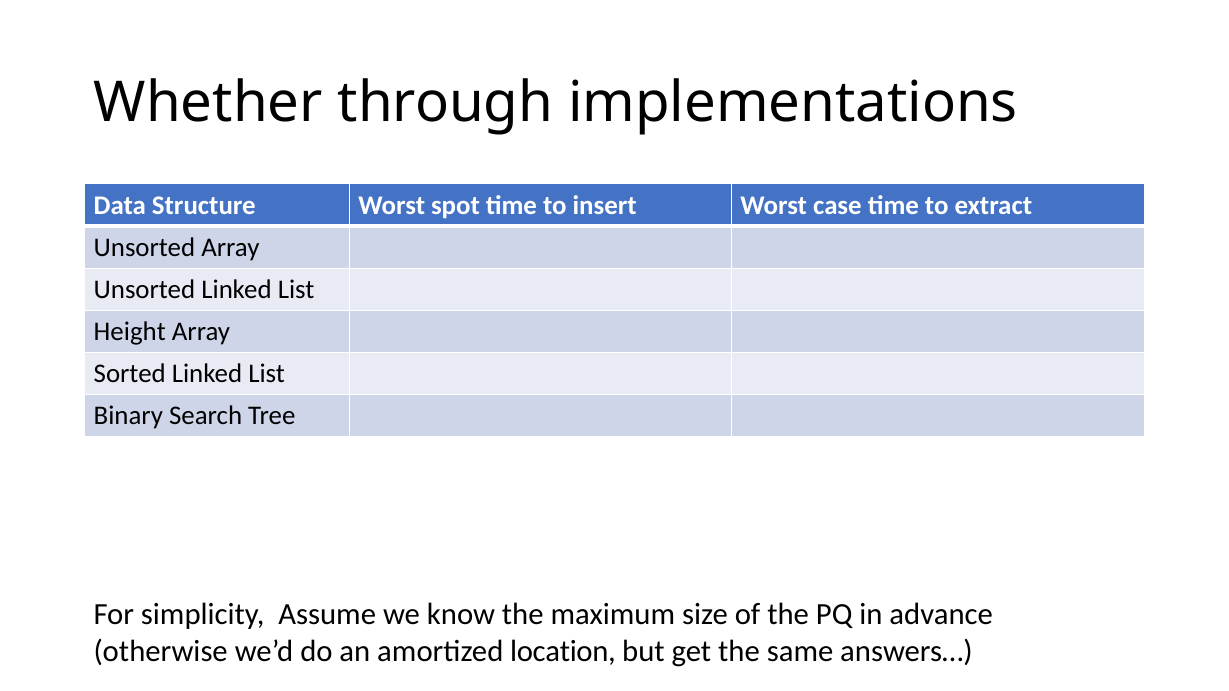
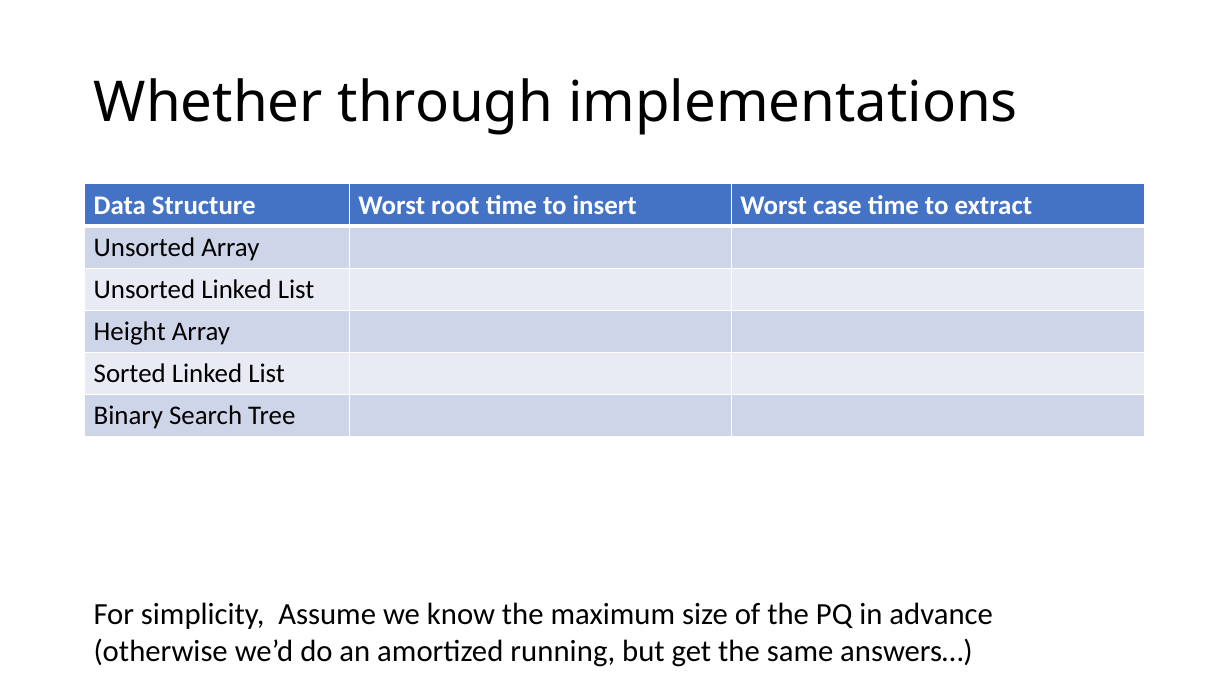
spot: spot -> root
location: location -> running
